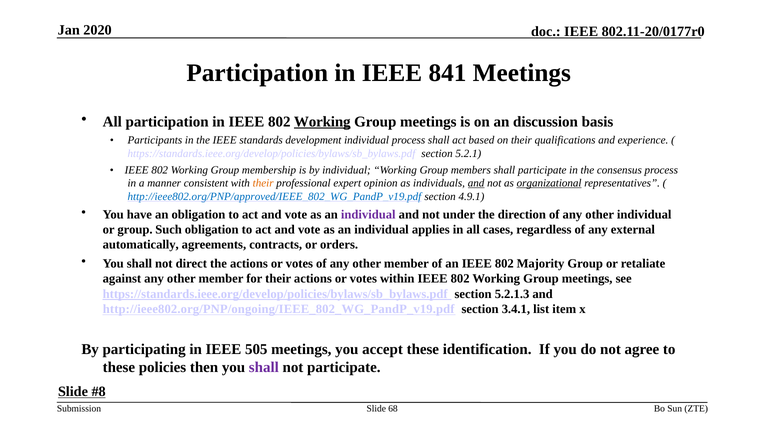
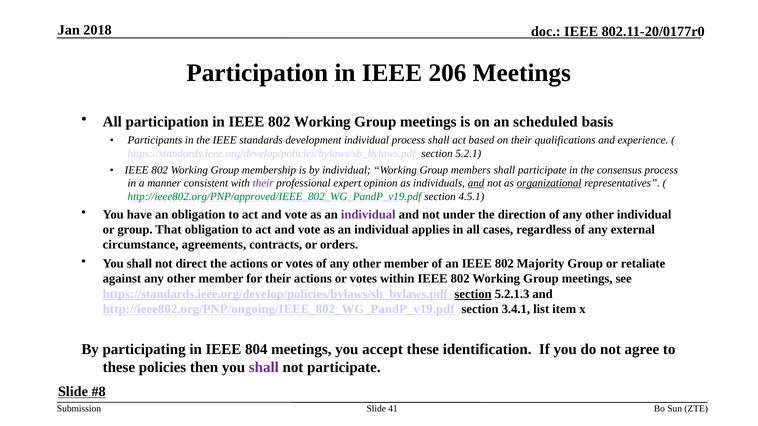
2020: 2020 -> 2018
841: 841 -> 206
Working at (322, 122) underline: present -> none
discussion: discussion -> scheduled
their at (263, 183) colour: orange -> purple
http://ieee802.org/PNP/approved/IEEE_802_WG_PandP_v19.pdf colour: blue -> green
4.9.1: 4.9.1 -> 4.5.1
Such: Such -> That
automatically: automatically -> circumstance
section at (473, 294) underline: none -> present
505: 505 -> 804
68: 68 -> 41
